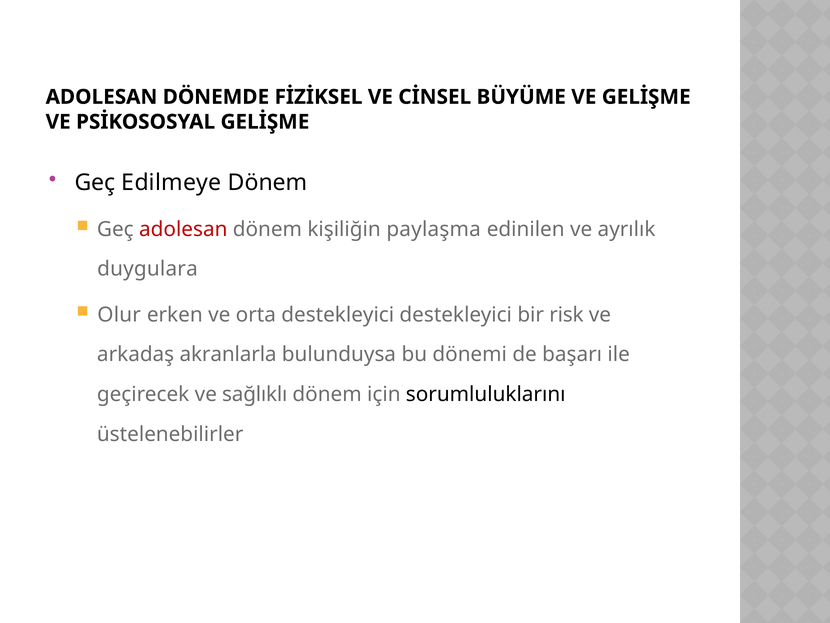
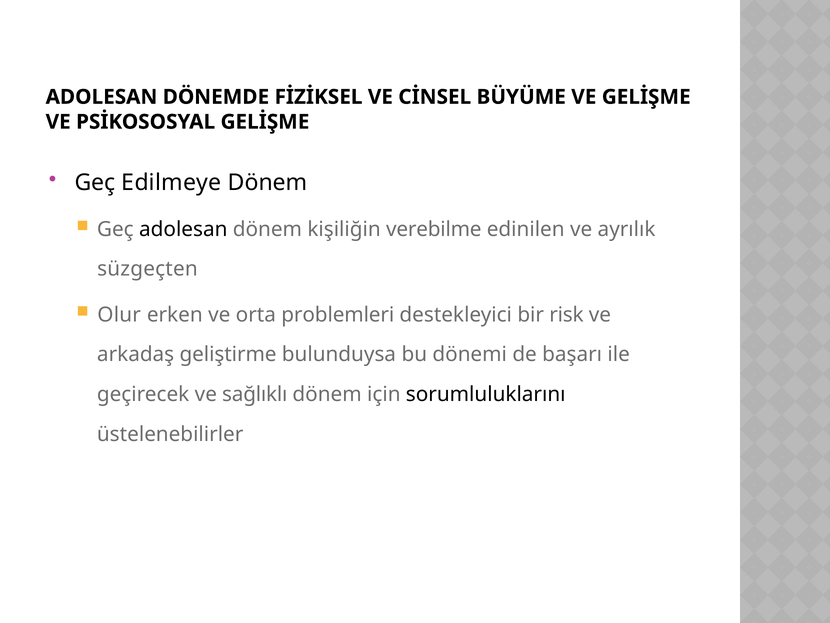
adolesan at (183, 229) colour: red -> black
paylaşma: paylaşma -> verebilme
duygulara: duygulara -> süzgeçten
orta destekleyici: destekleyici -> problemleri
akranlarla: akranlarla -> geliştirme
